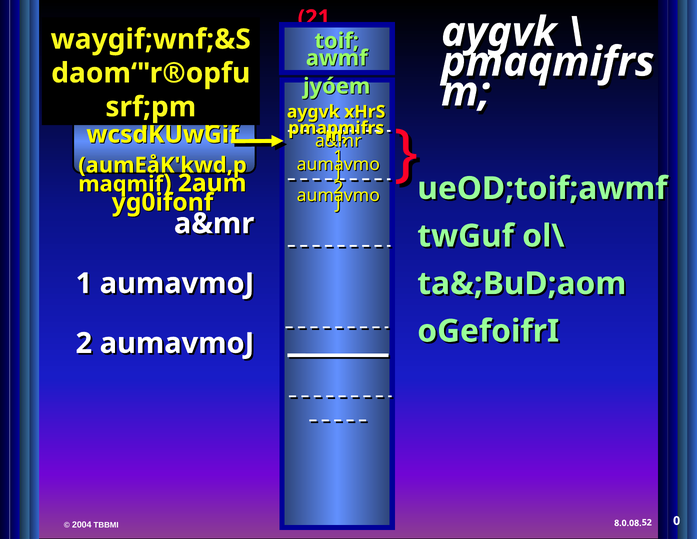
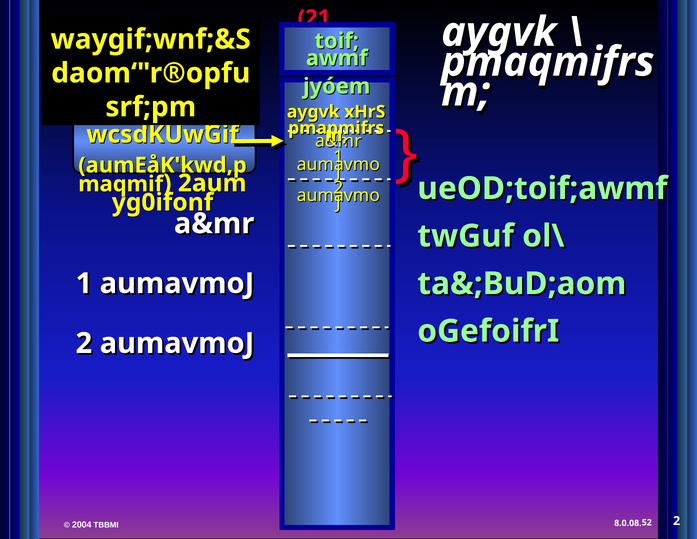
52 0: 0 -> 2
